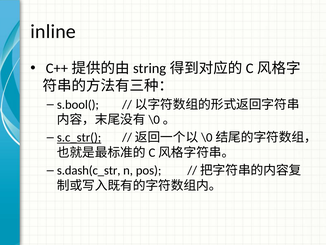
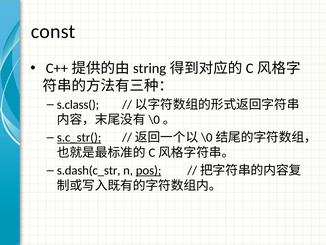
inline: inline -> const
s.bool(: s.bool( -> s.class(
pos underline: none -> present
